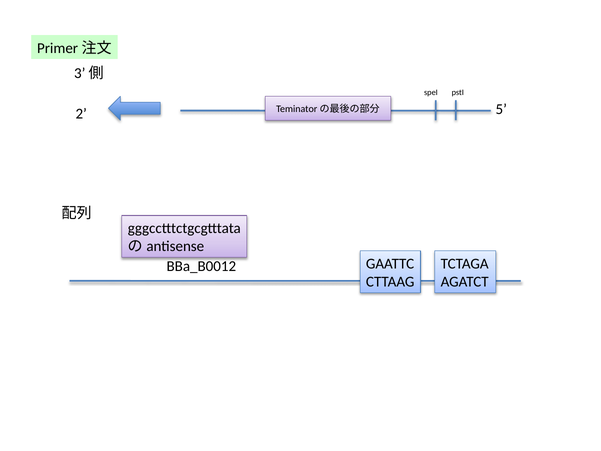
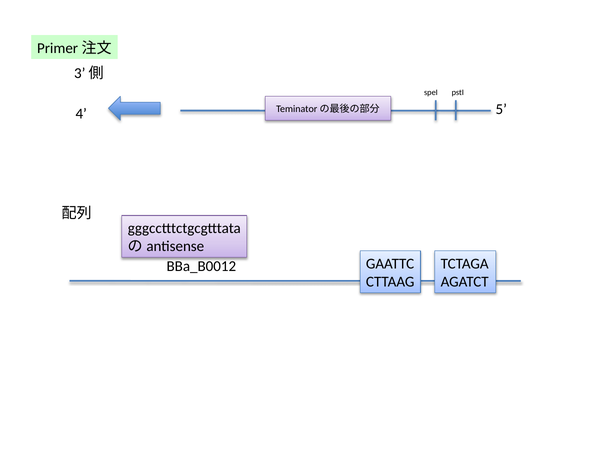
2: 2 -> 4
